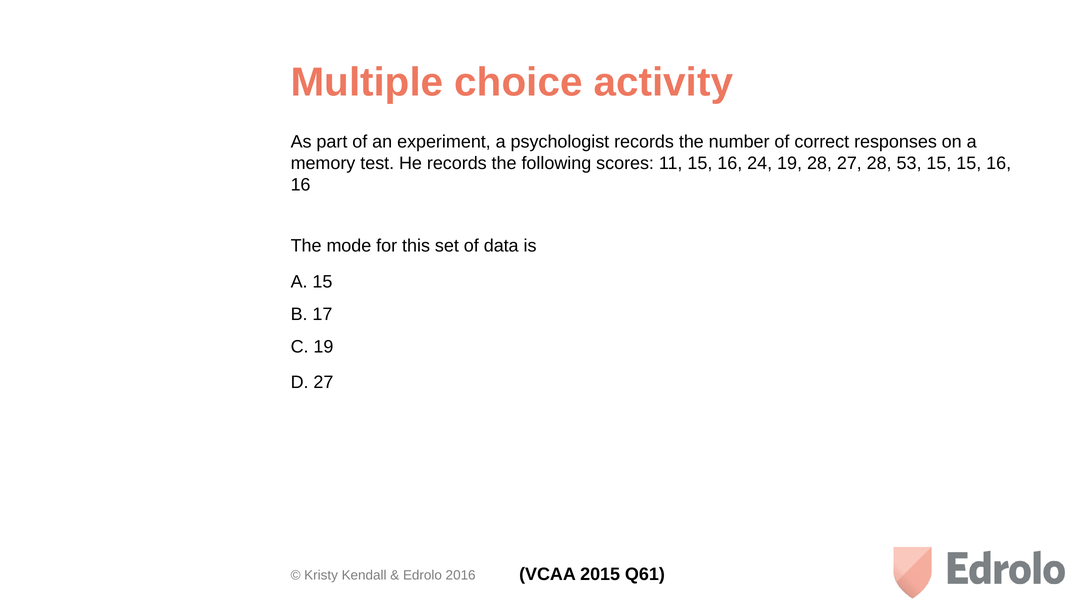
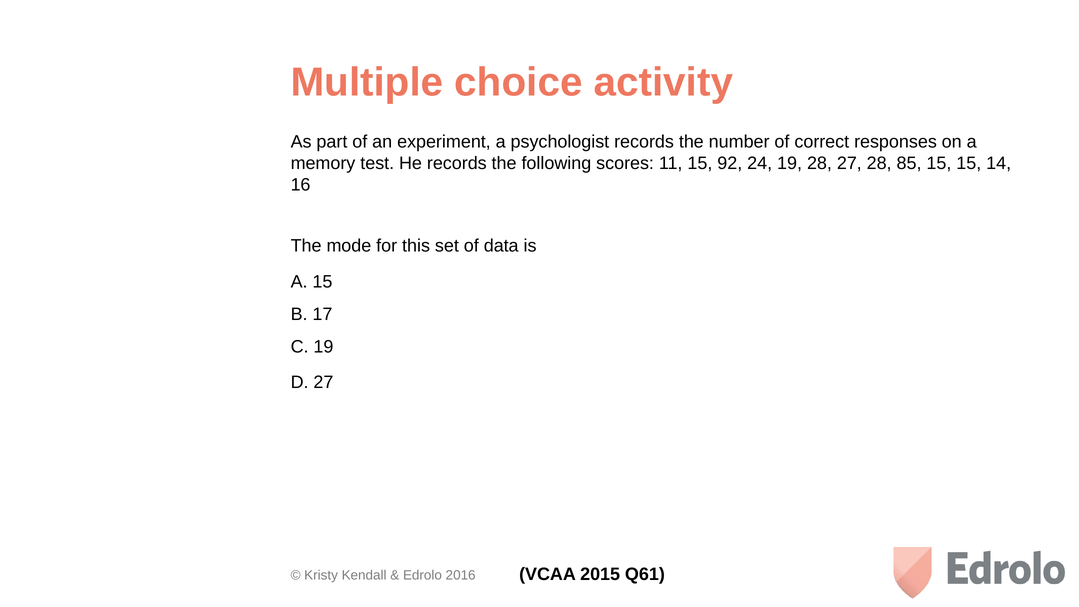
11 15 16: 16 -> 92
53: 53 -> 85
15 15 16: 16 -> 14
